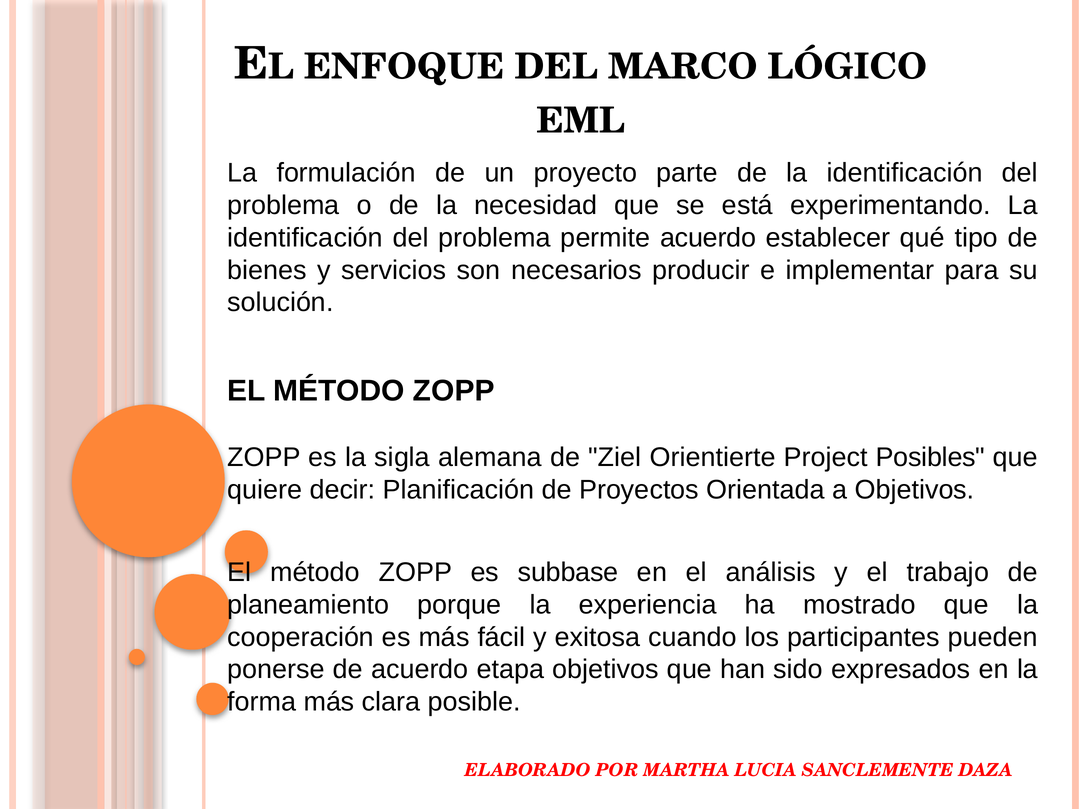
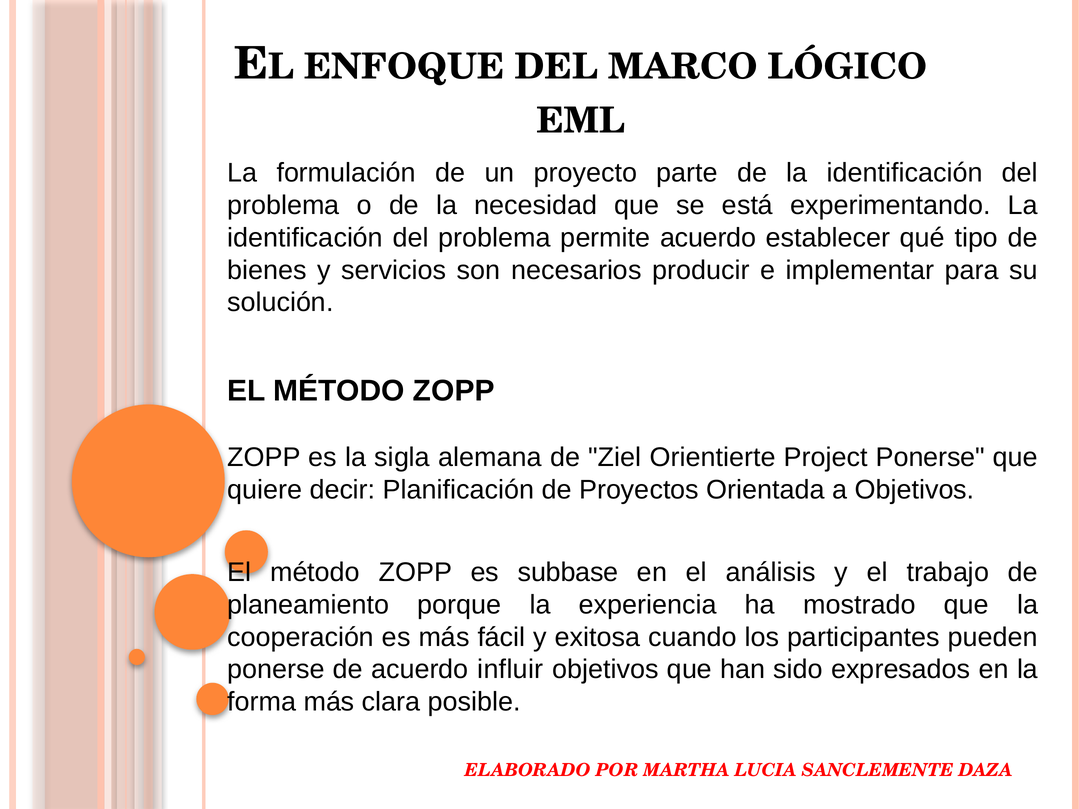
Project Posibles: Posibles -> Ponerse
etapa: etapa -> influir
